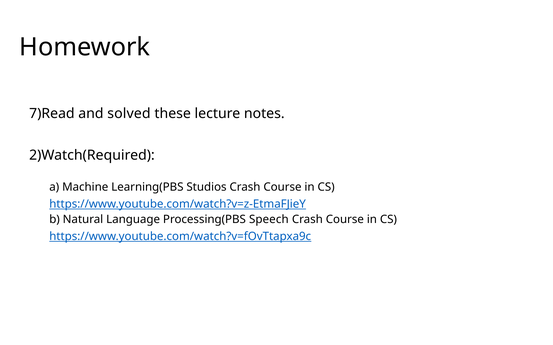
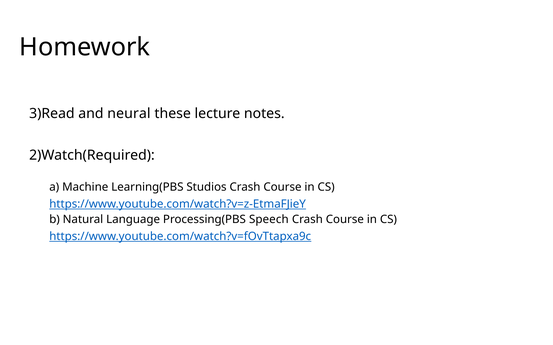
7)Read: 7)Read -> 3)Read
solved: solved -> neural
